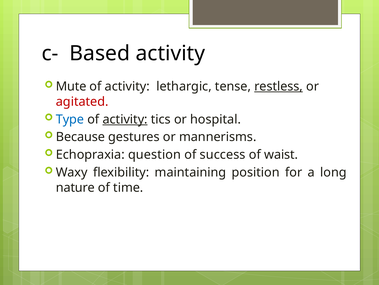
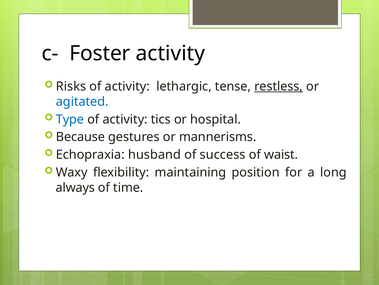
Based: Based -> Foster
Mute: Mute -> Risks
agitated colour: red -> blue
activity at (125, 119) underline: present -> none
question: question -> husband
nature: nature -> always
